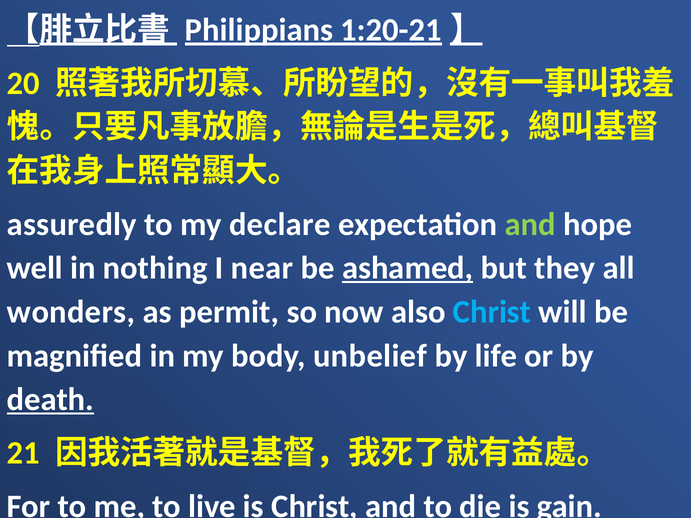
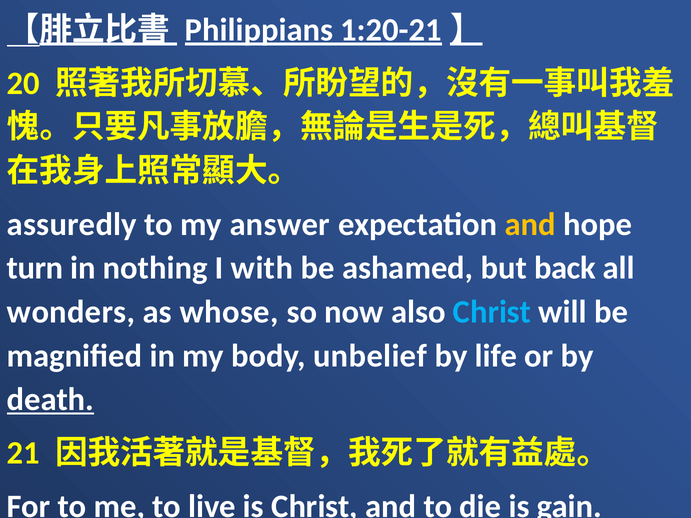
declare: declare -> answer
and at (530, 225) colour: light green -> yellow
well: well -> turn
near: near -> with
ashamed underline: present -> none
they: they -> back
permit: permit -> whose
